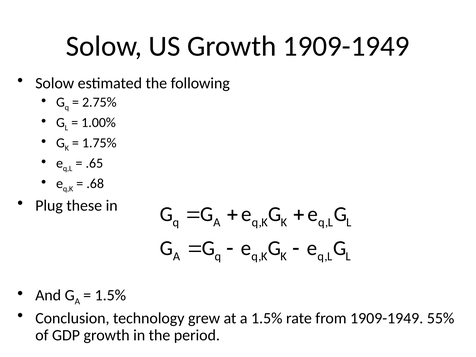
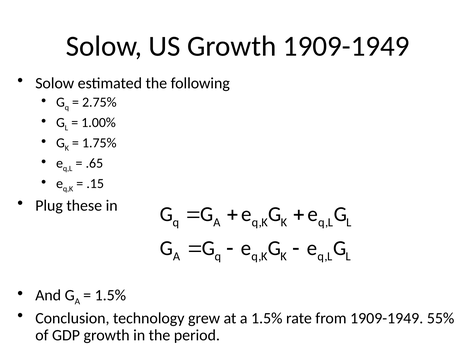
.68: .68 -> .15
